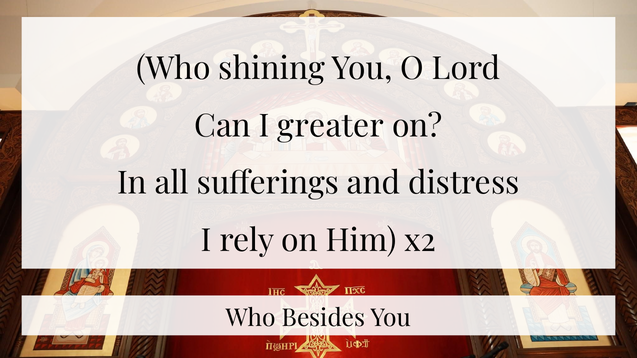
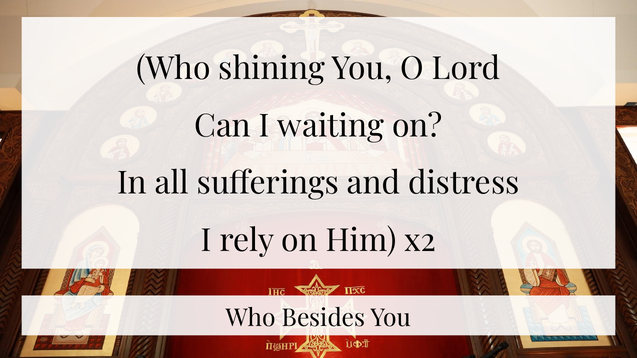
greater: greater -> waiting
